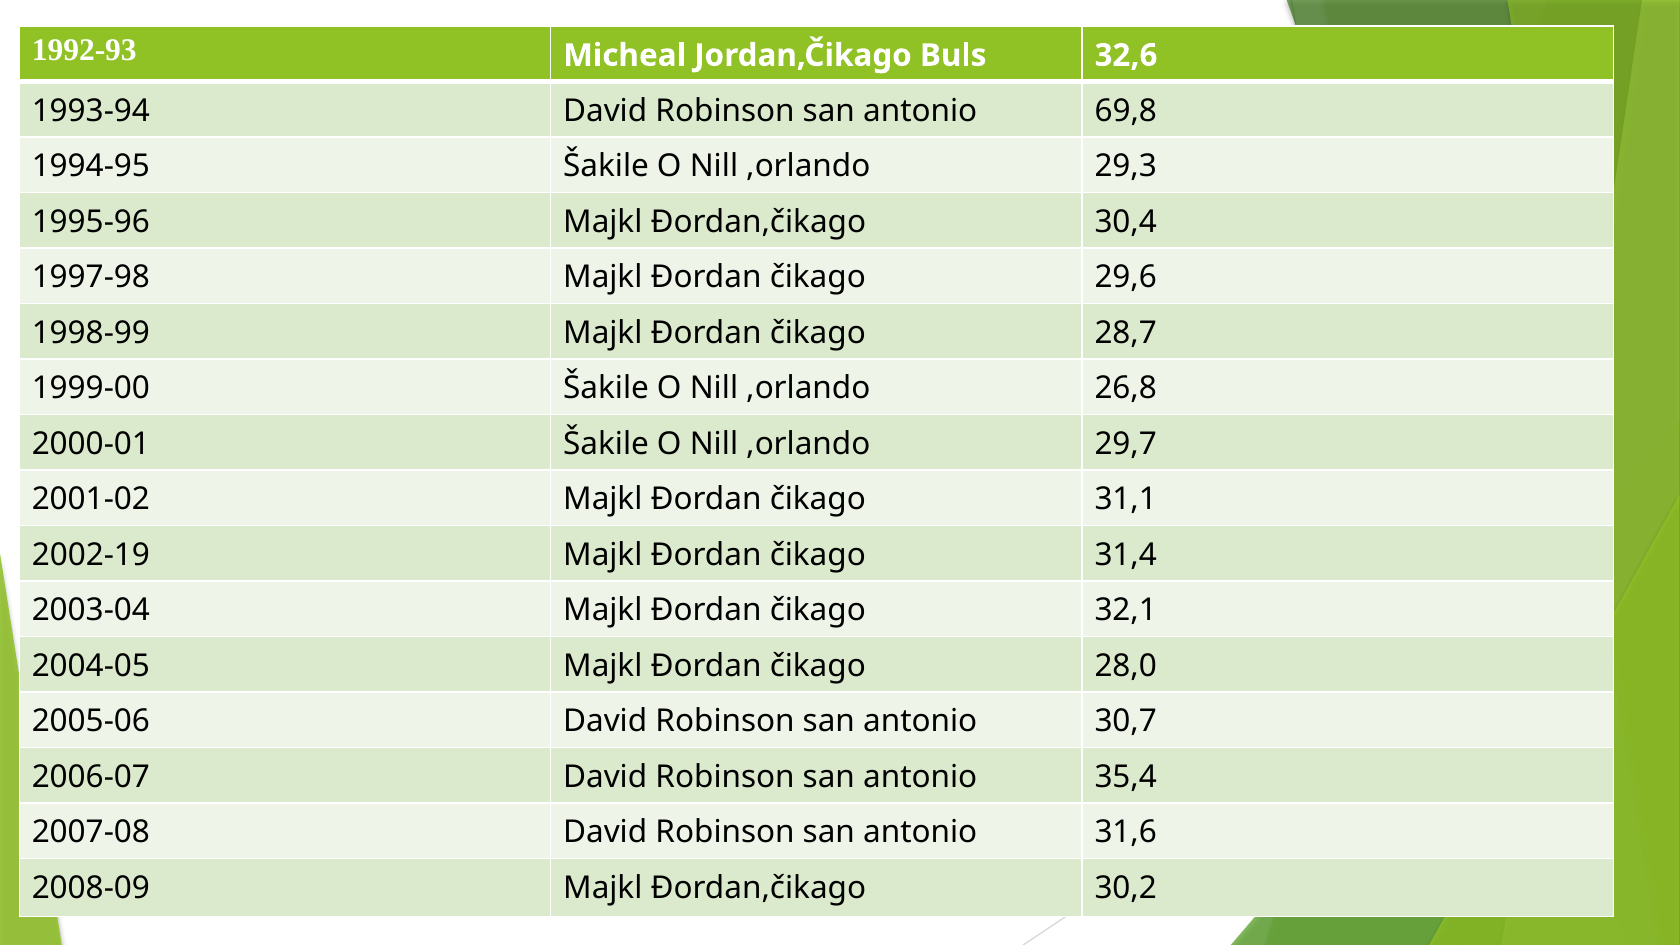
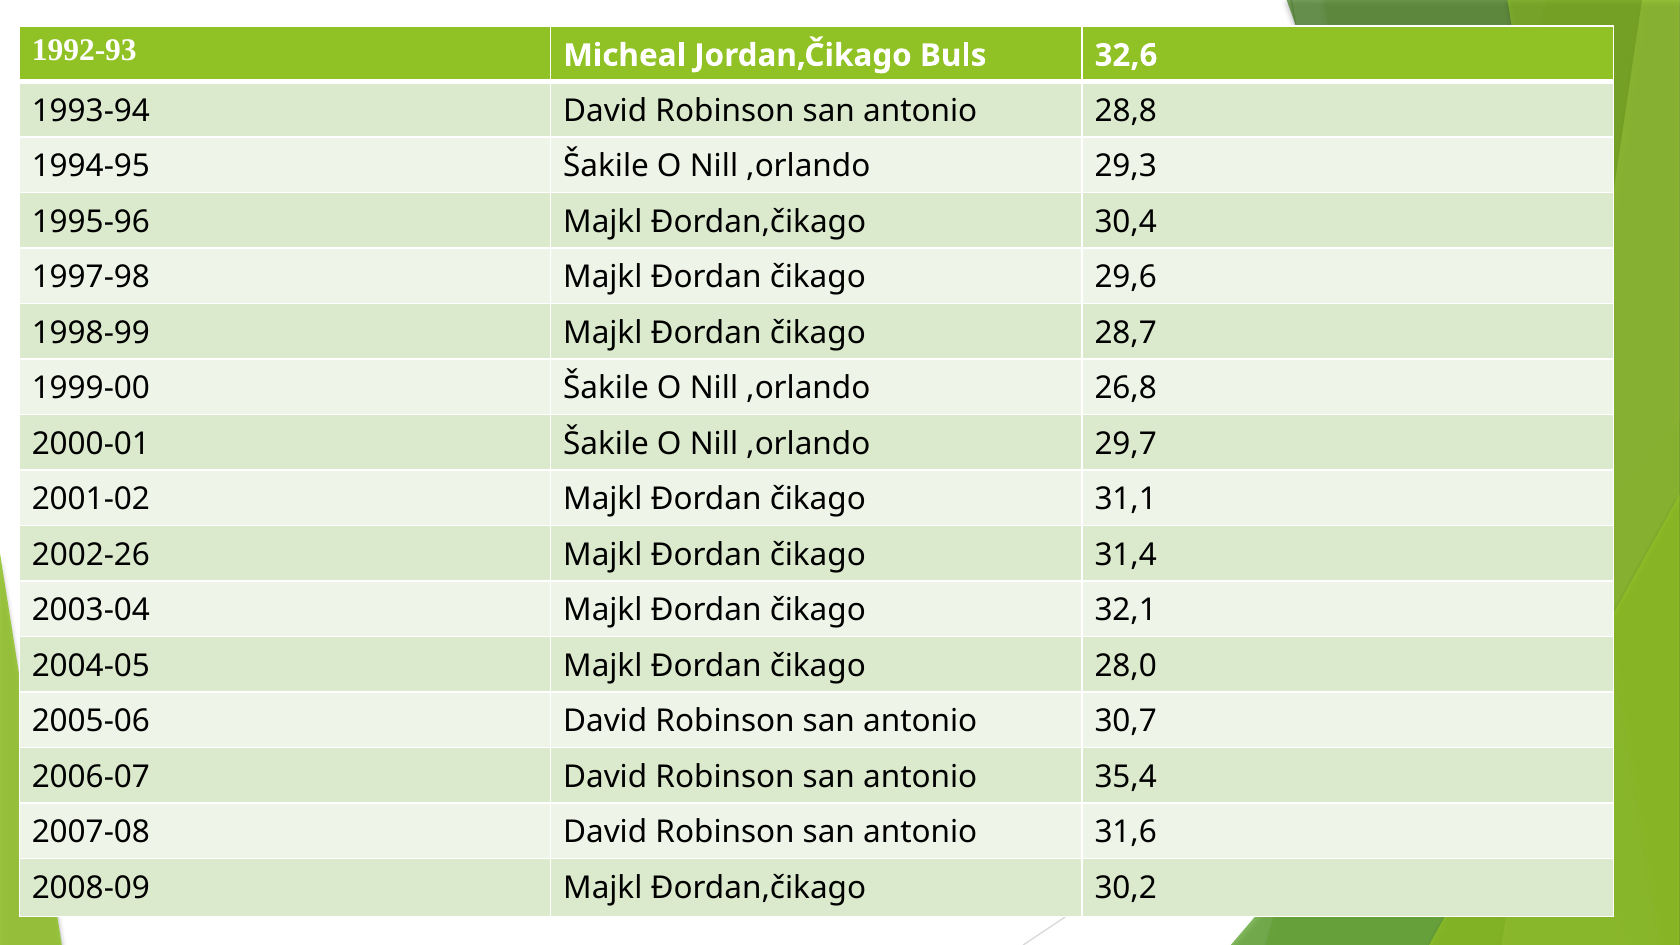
69,8: 69,8 -> 28,8
2002-19: 2002-19 -> 2002-26
